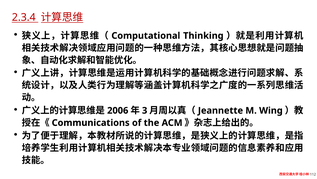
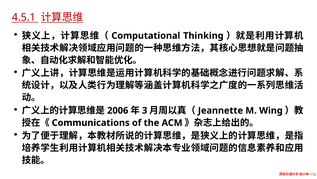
2.3.4: 2.3.4 -> 4.5.1
